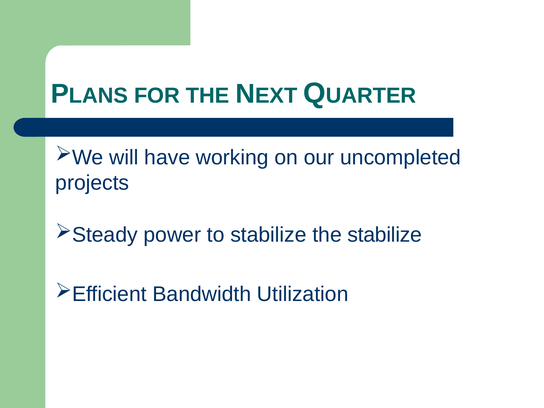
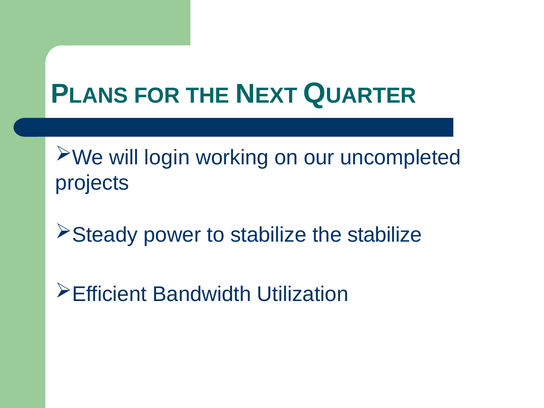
have: have -> login
